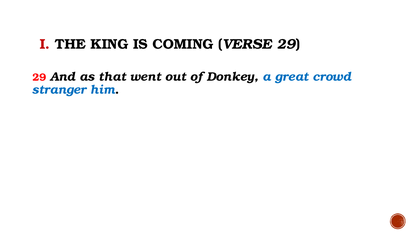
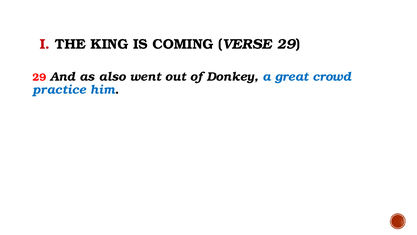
that: that -> also
stranger: stranger -> practice
